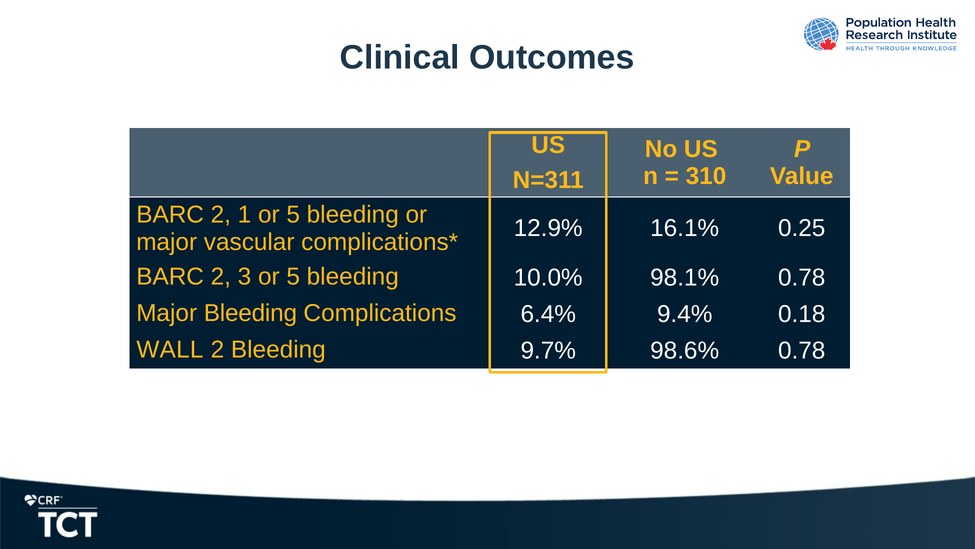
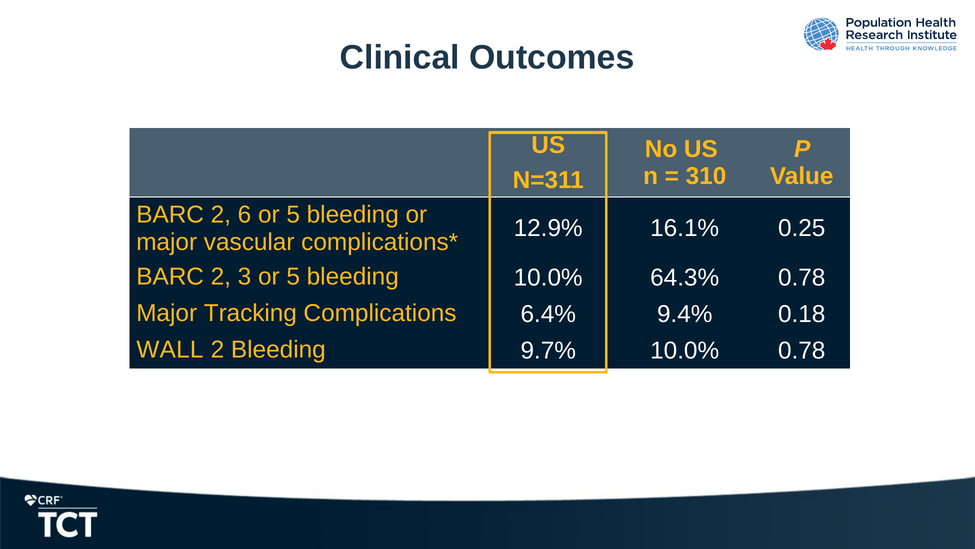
1: 1 -> 6
98.1%: 98.1% -> 64.3%
Major Bleeding: Bleeding -> Tracking
9.7% 98.6%: 98.6% -> 10.0%
